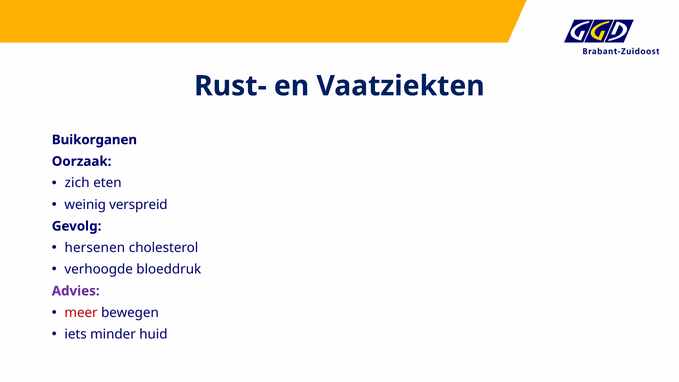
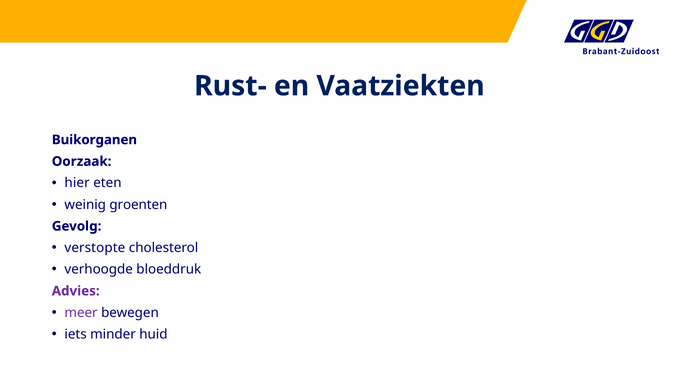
zich: zich -> hier
verspreid: verspreid -> groenten
hersenen: hersenen -> verstopte
meer colour: red -> purple
